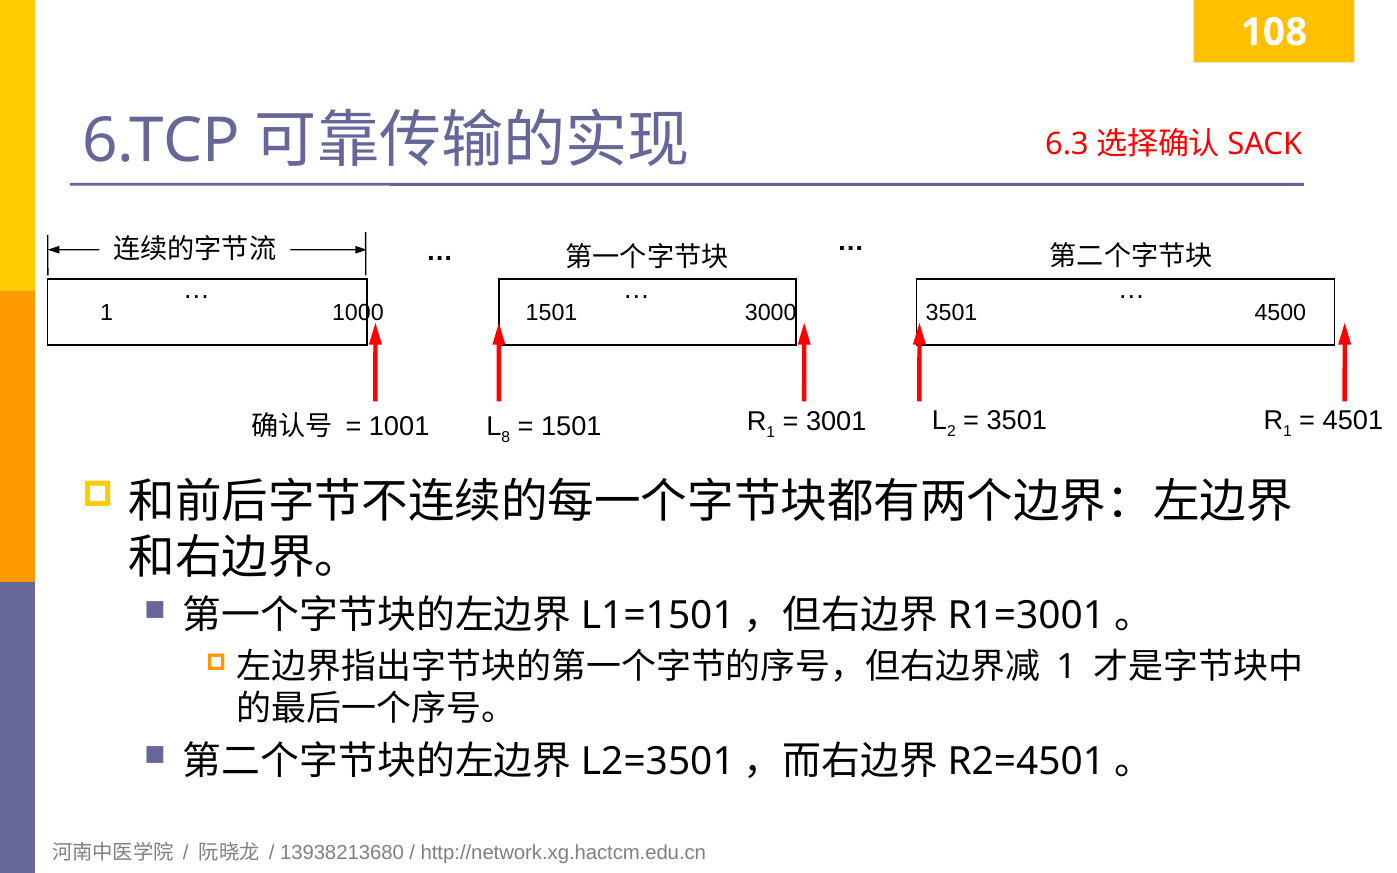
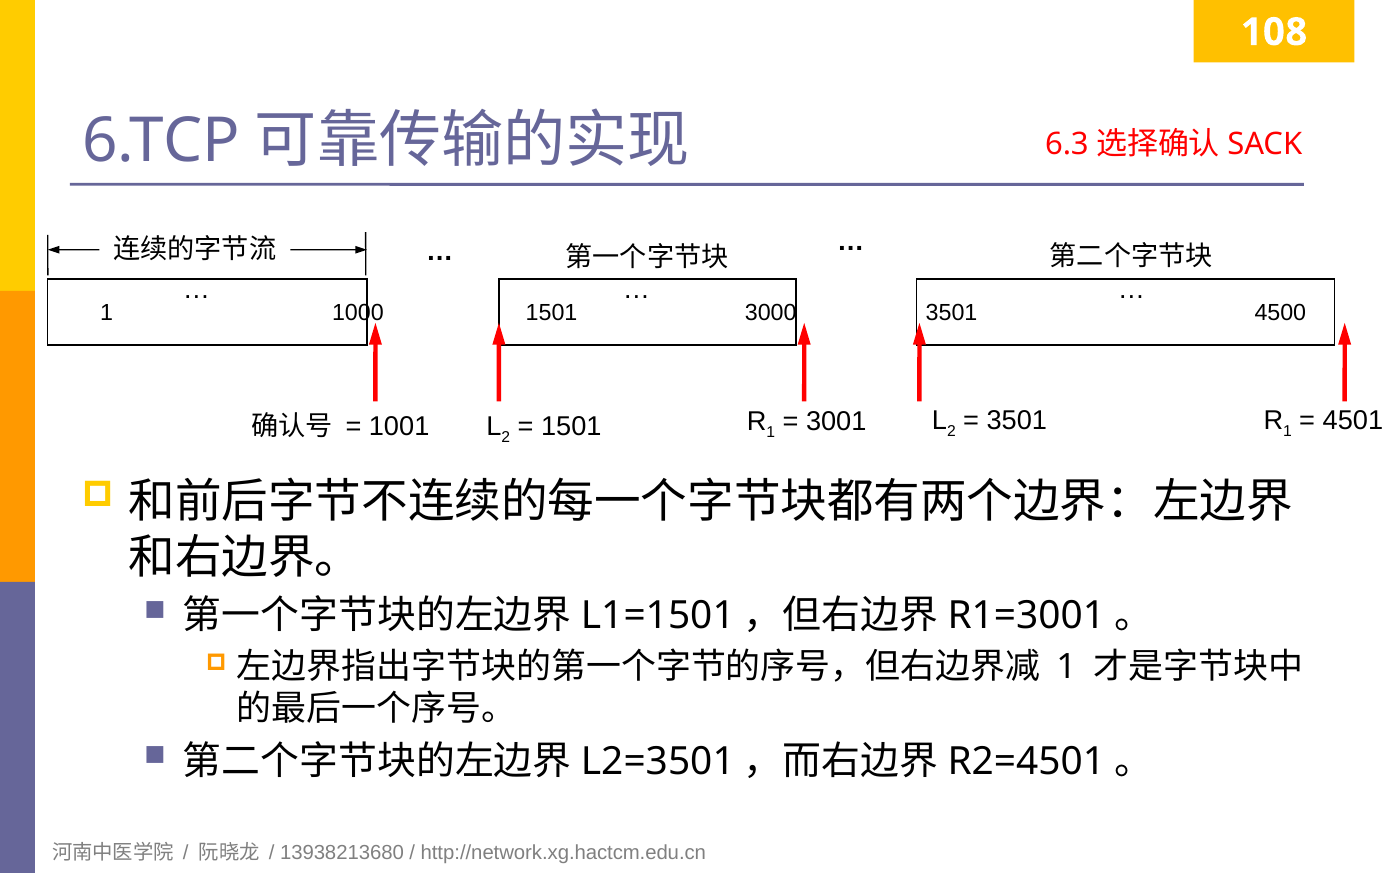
8 at (506, 437): 8 -> 2
